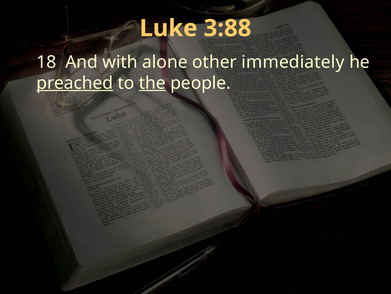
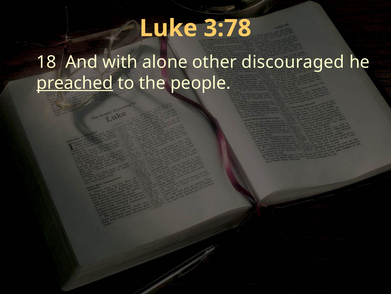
3:88: 3:88 -> 3:78
immediately: immediately -> discouraged
the underline: present -> none
